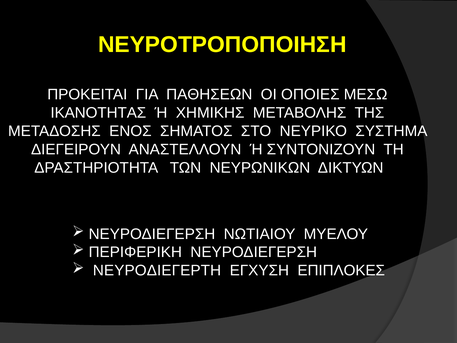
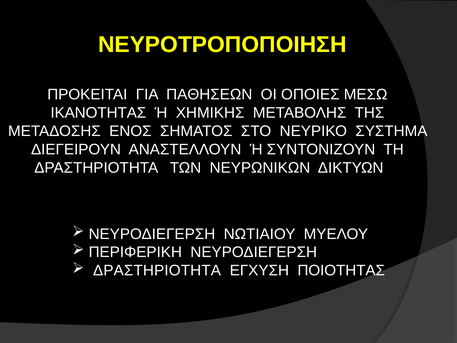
ΝΕΥΡΟΔΙΕΓΕΡΤΗ at (157, 270): ΝΕΥΡΟΔΙΕΓΕΡΤΗ -> ΔΡΑΣΤΗΡΙΟΤΗΤΑ
ΕΠΙΠΛΟΚΕΣ: ΕΠΙΠΛΟΚΕΣ -> ΠΟΙΟΤΗΤΑΣ
